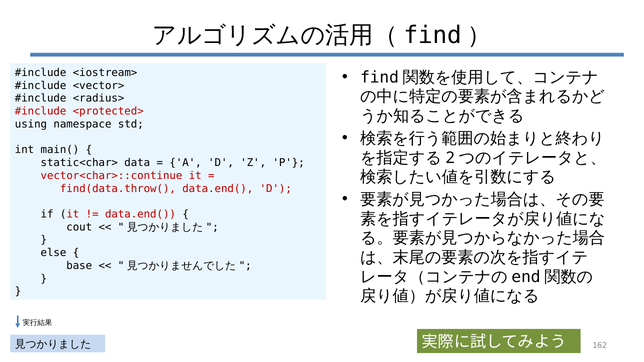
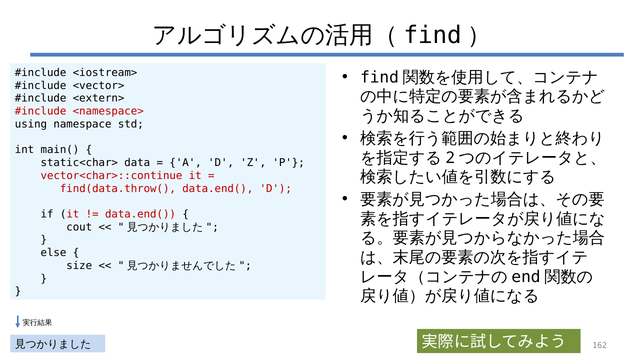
<radius>: <radius> -> <extern>
<protected>: <protected> -> <namespace>
base: base -> size
